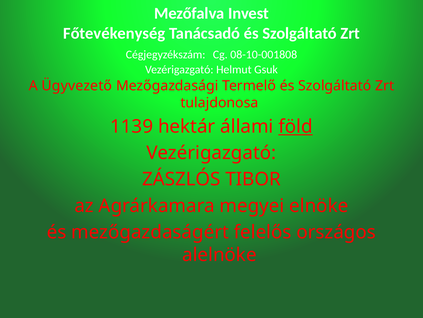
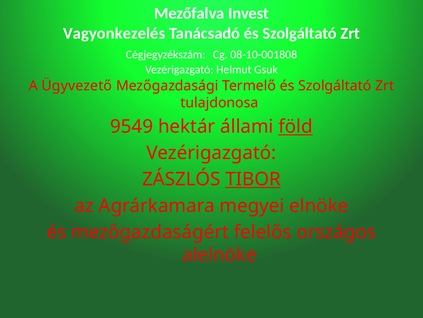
Főtevékenység: Főtevékenység -> Vagyonkezelés
1139: 1139 -> 9549
TIBOR underline: none -> present
